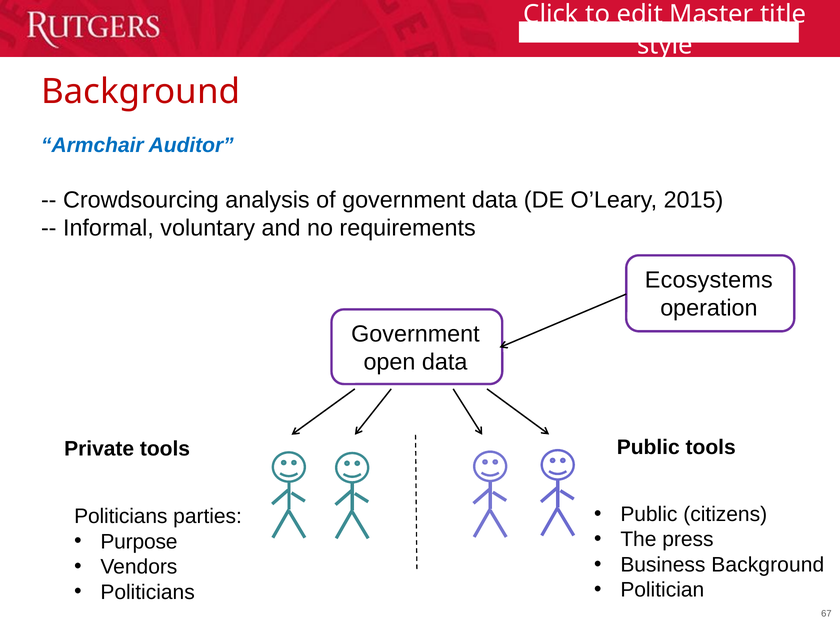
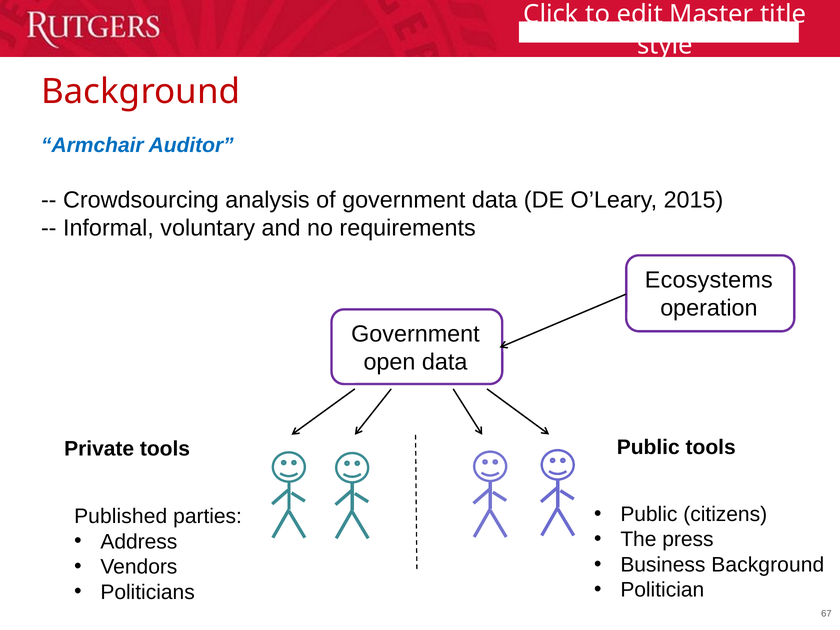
Politicians at (121, 516): Politicians -> Published
Purpose: Purpose -> Address
